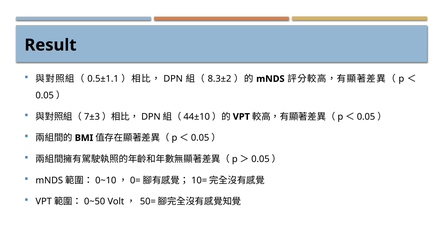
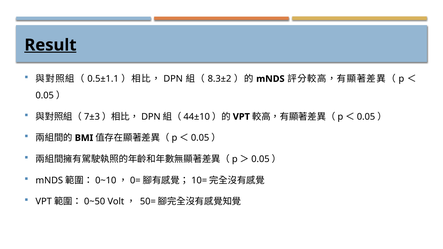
Result underline: none -> present
